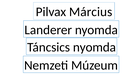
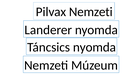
Pilvax Március: Március -> Nemzeti
